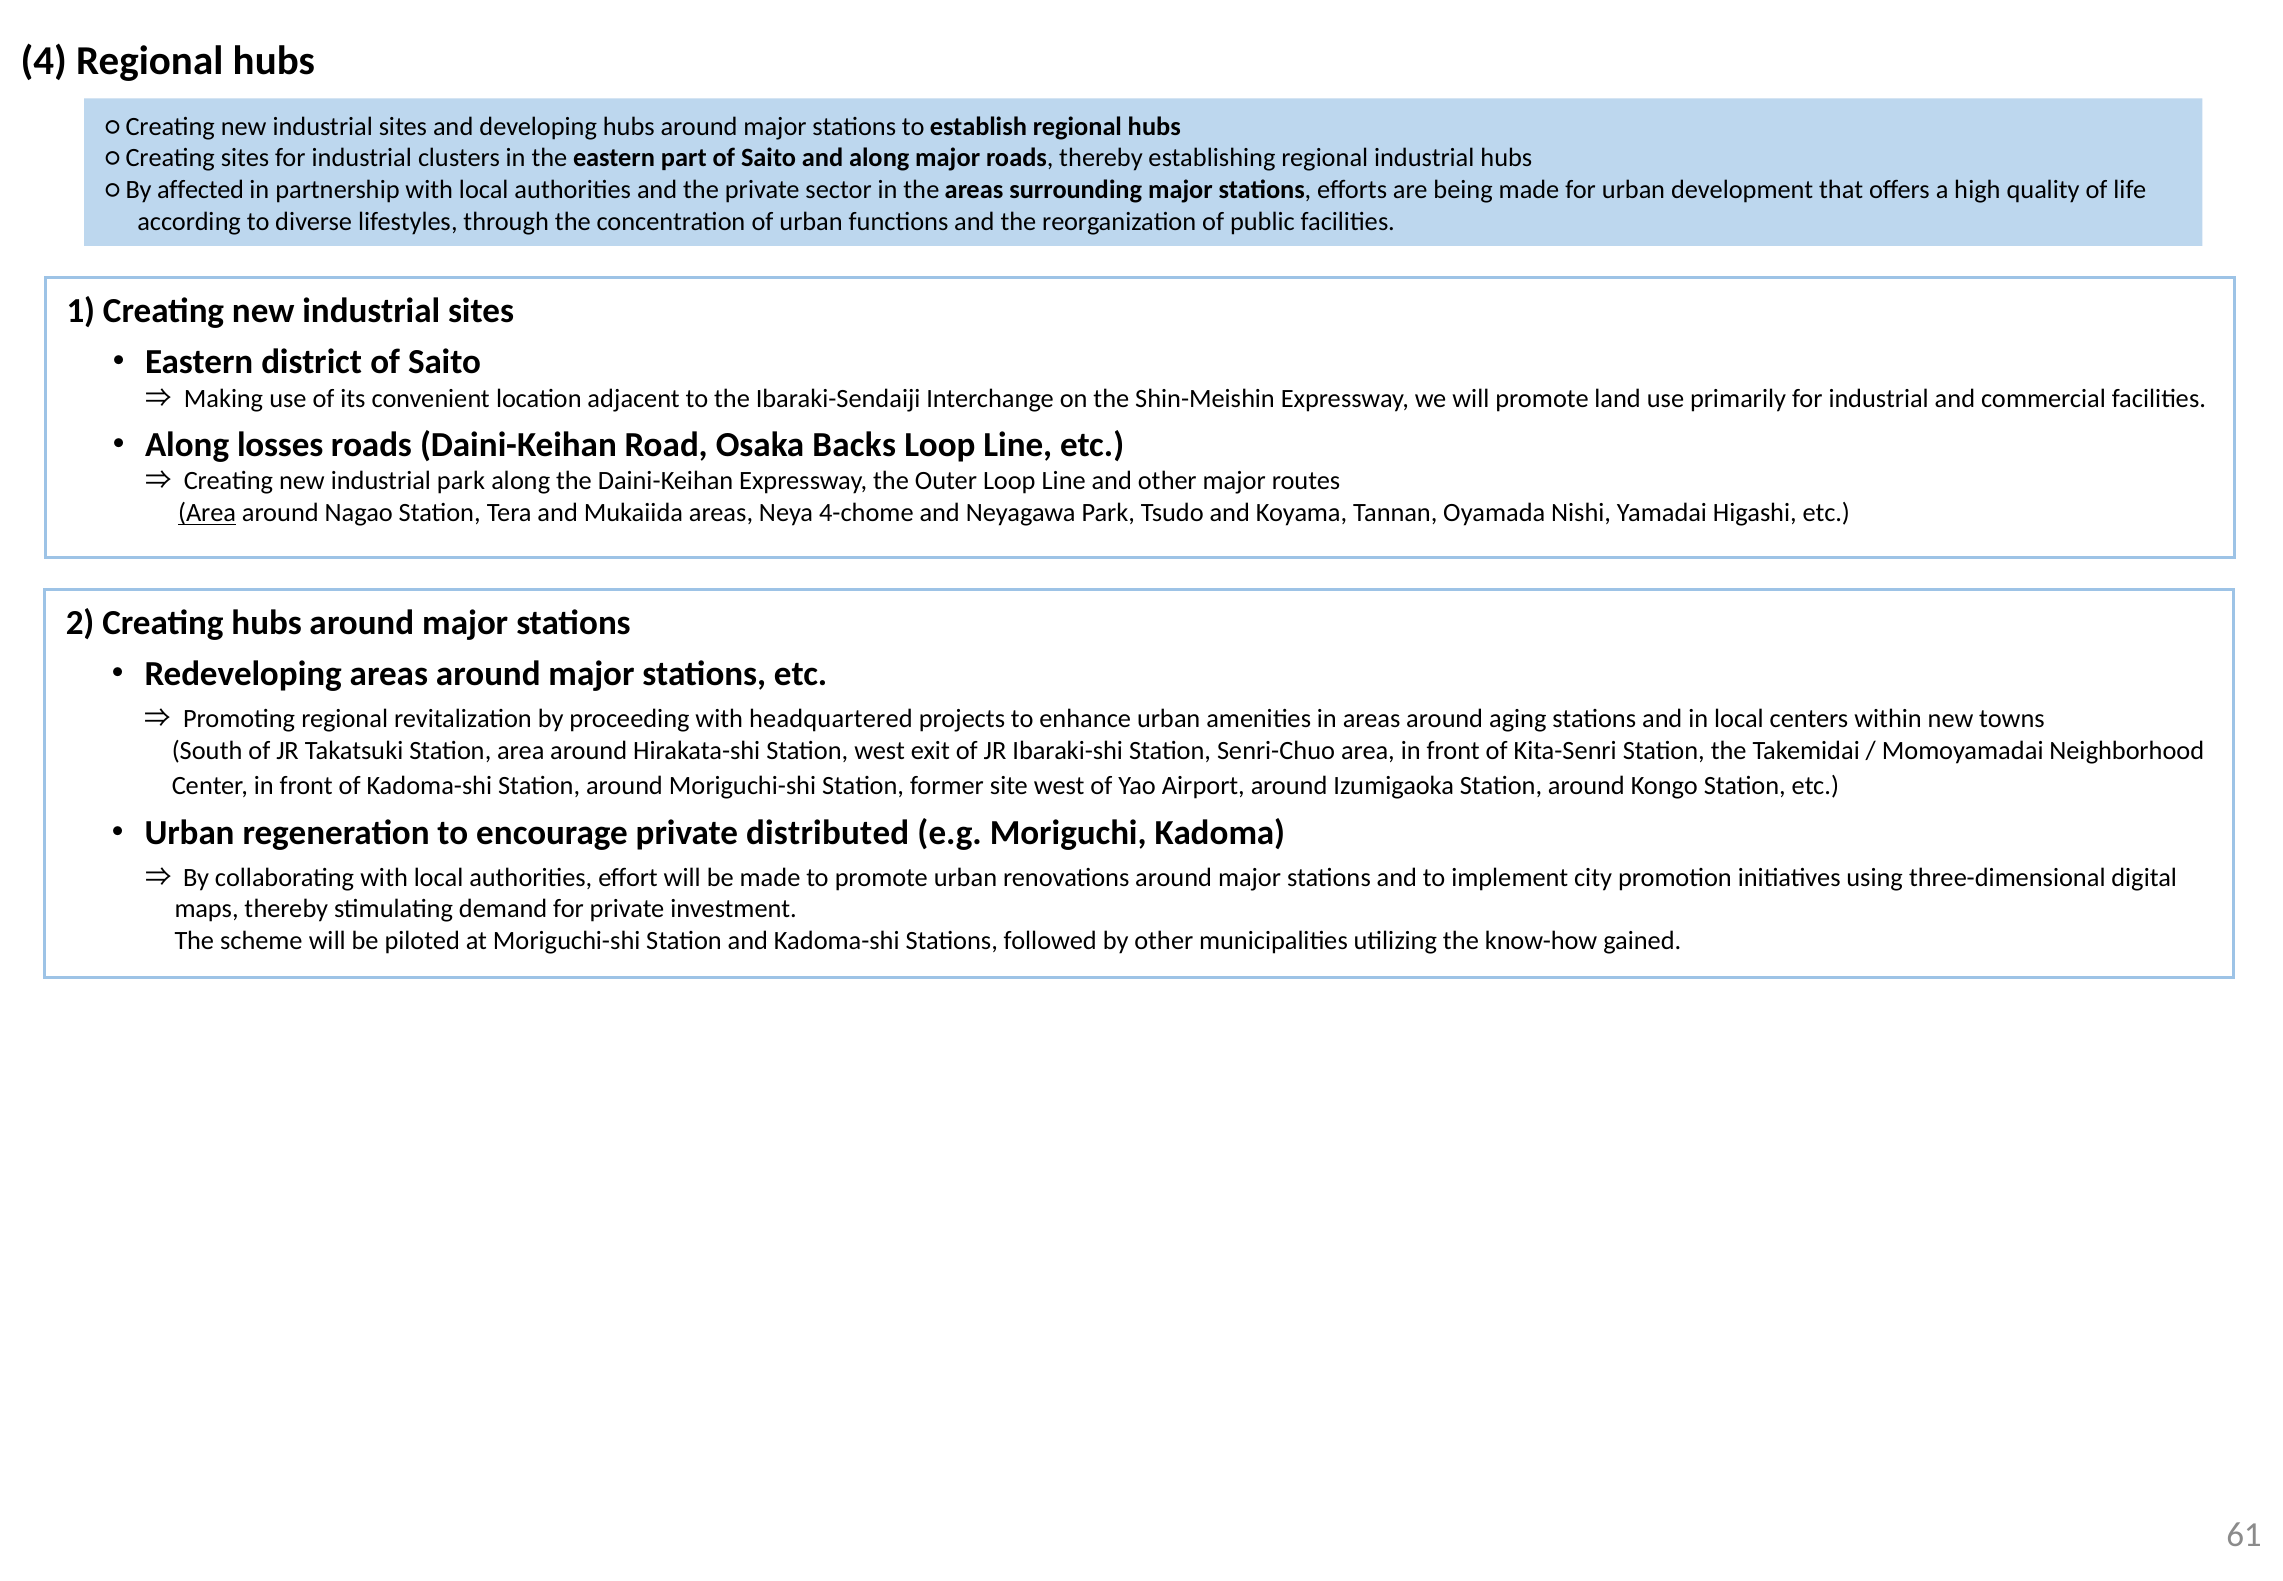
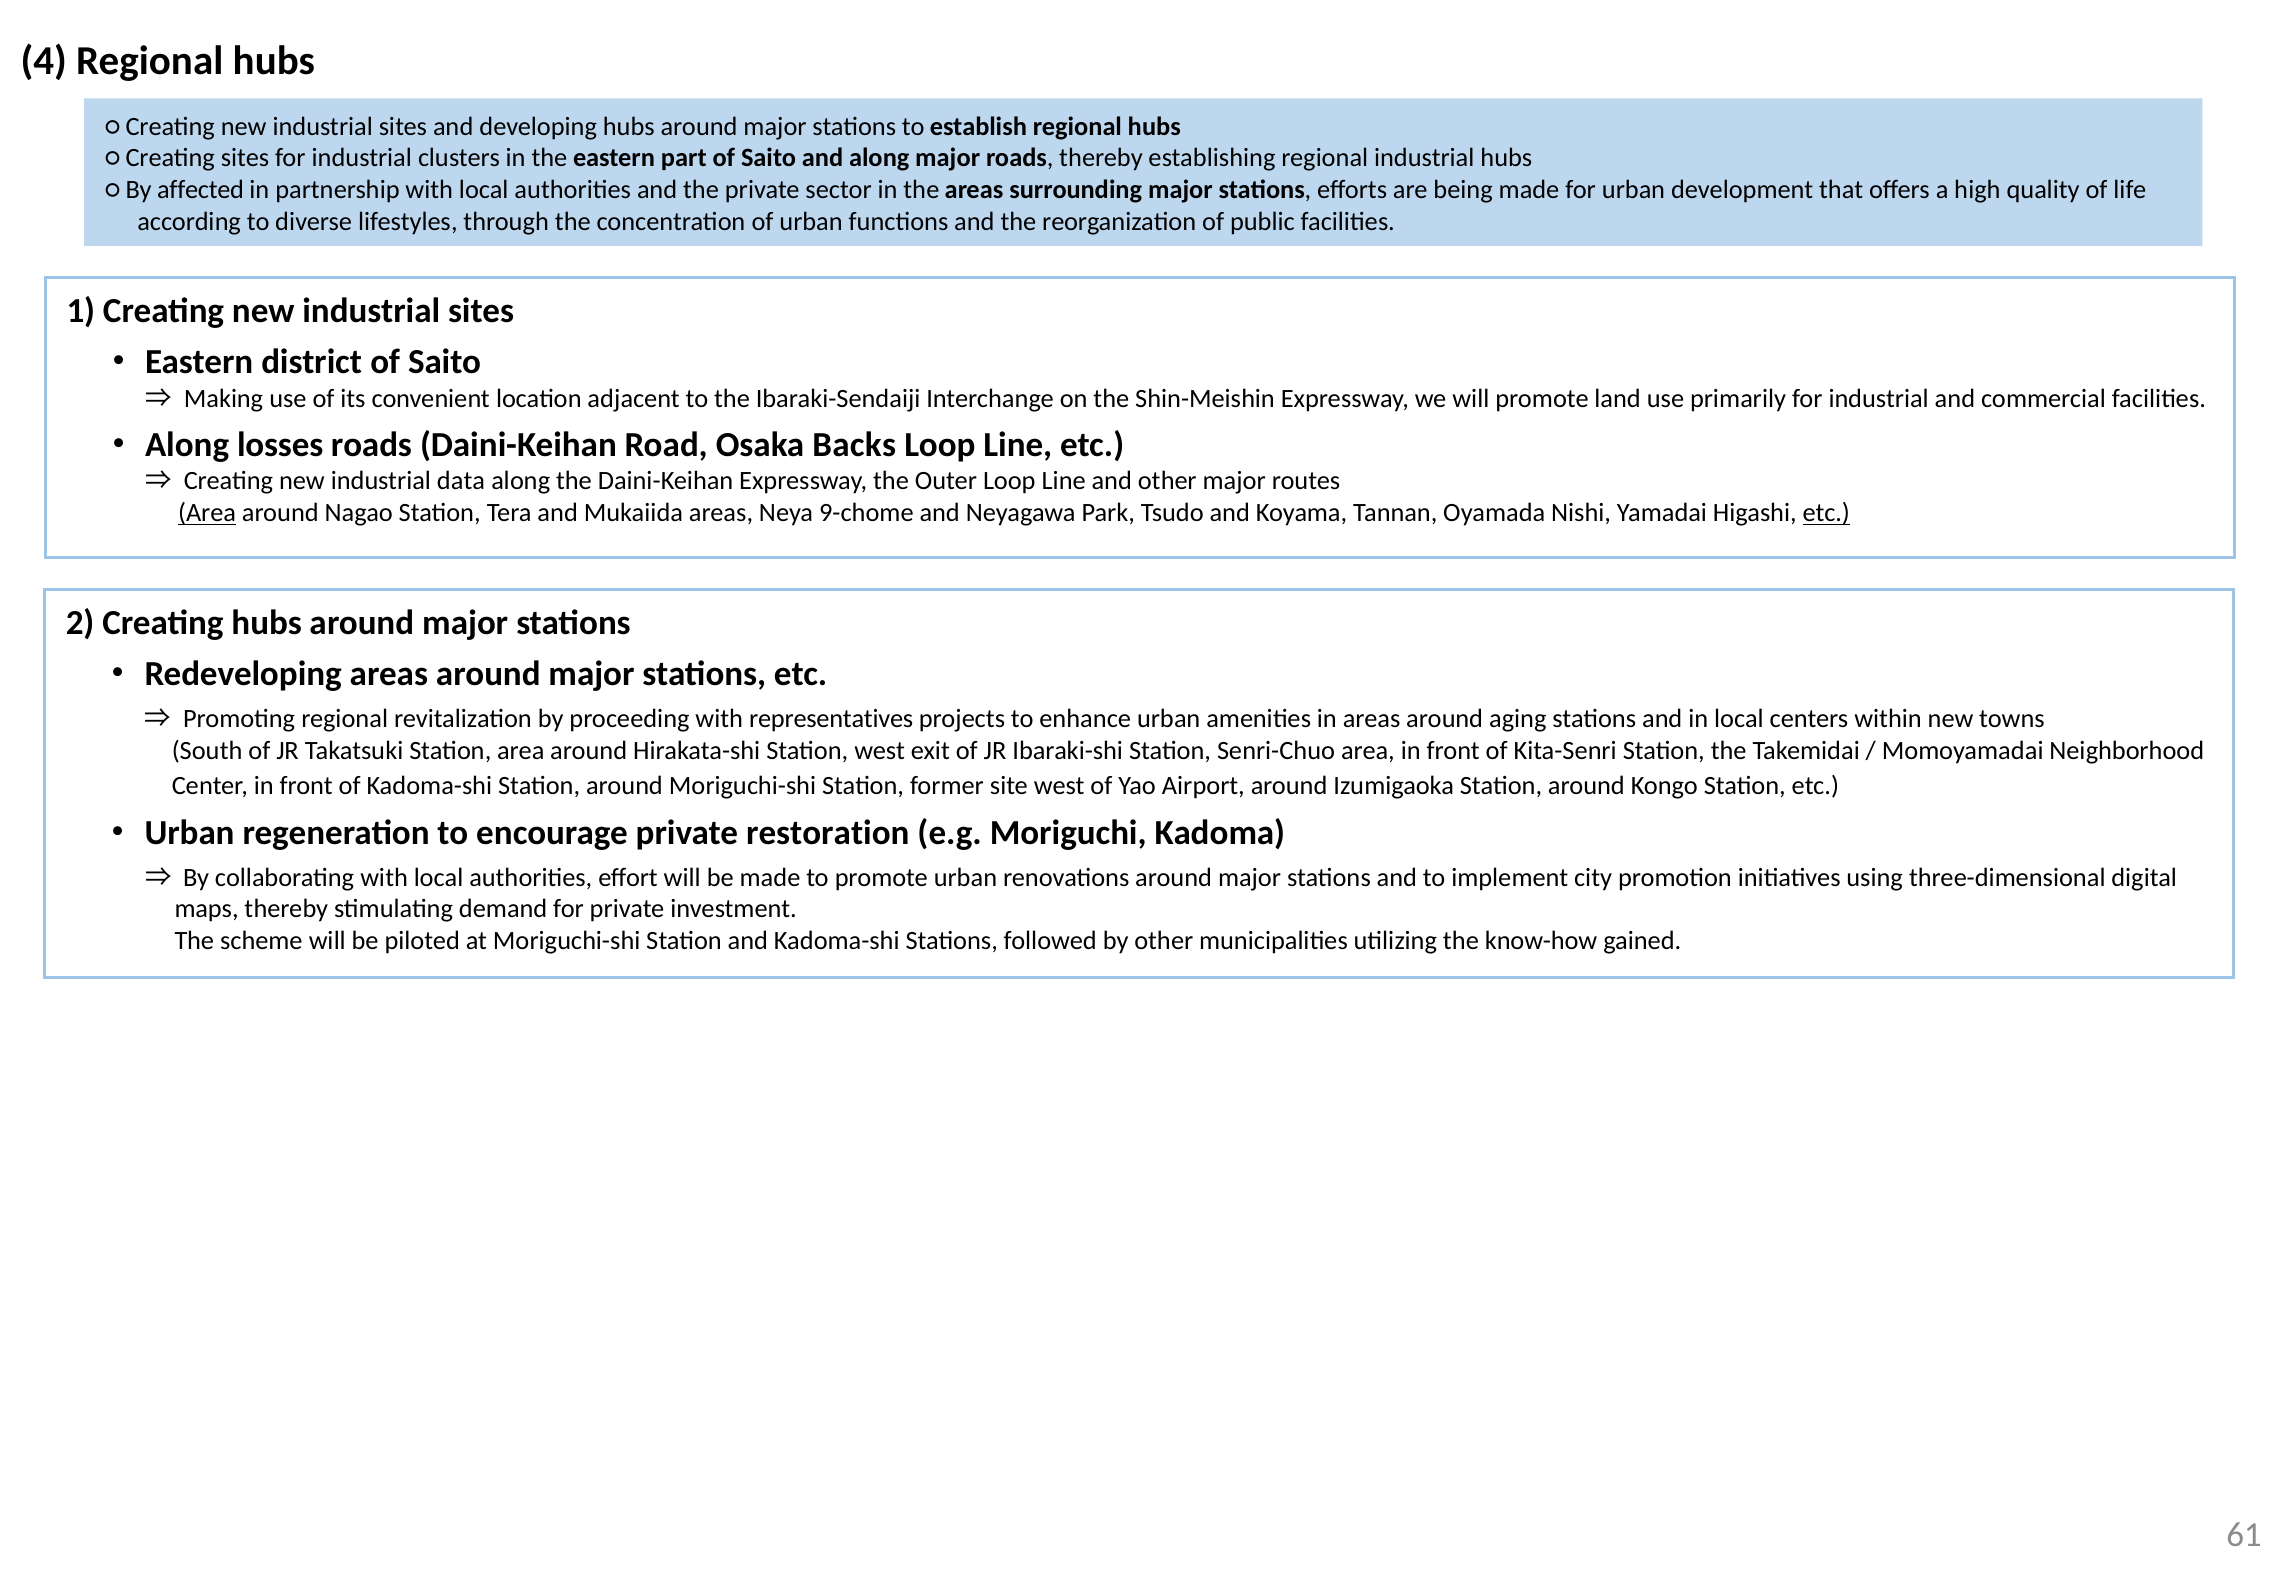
industrial park: park -> data
4-chome: 4-chome -> 9-chome
etc at (1826, 513) underline: none -> present
headquartered: headquartered -> representatives
distributed: distributed -> restoration
